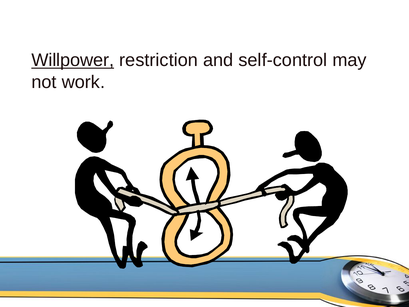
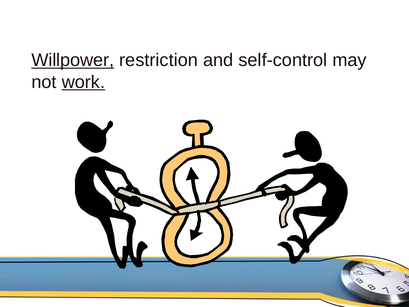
work underline: none -> present
